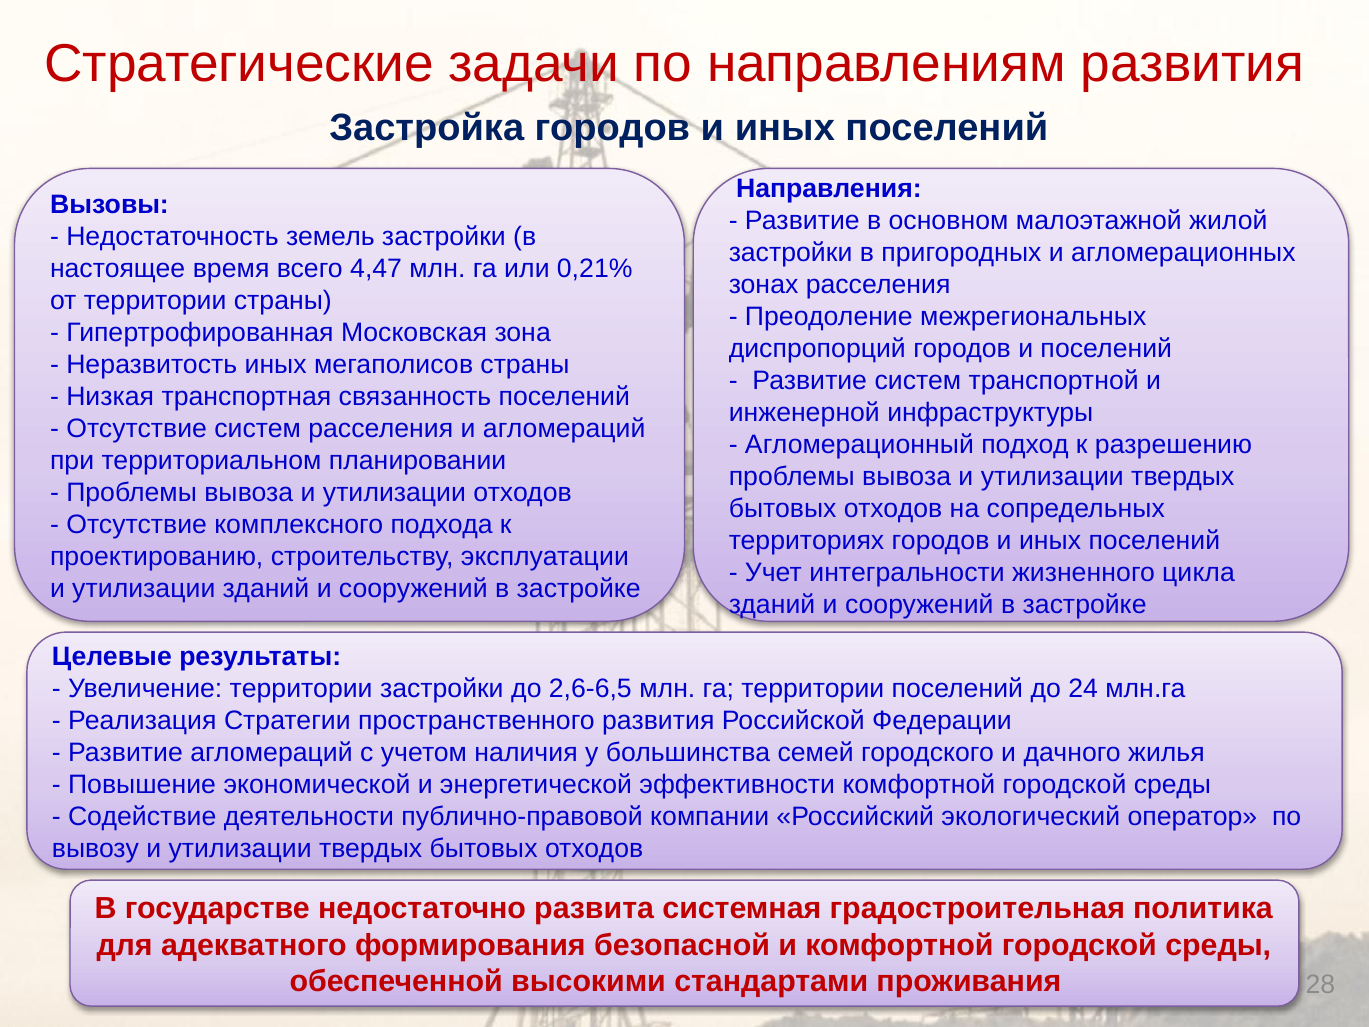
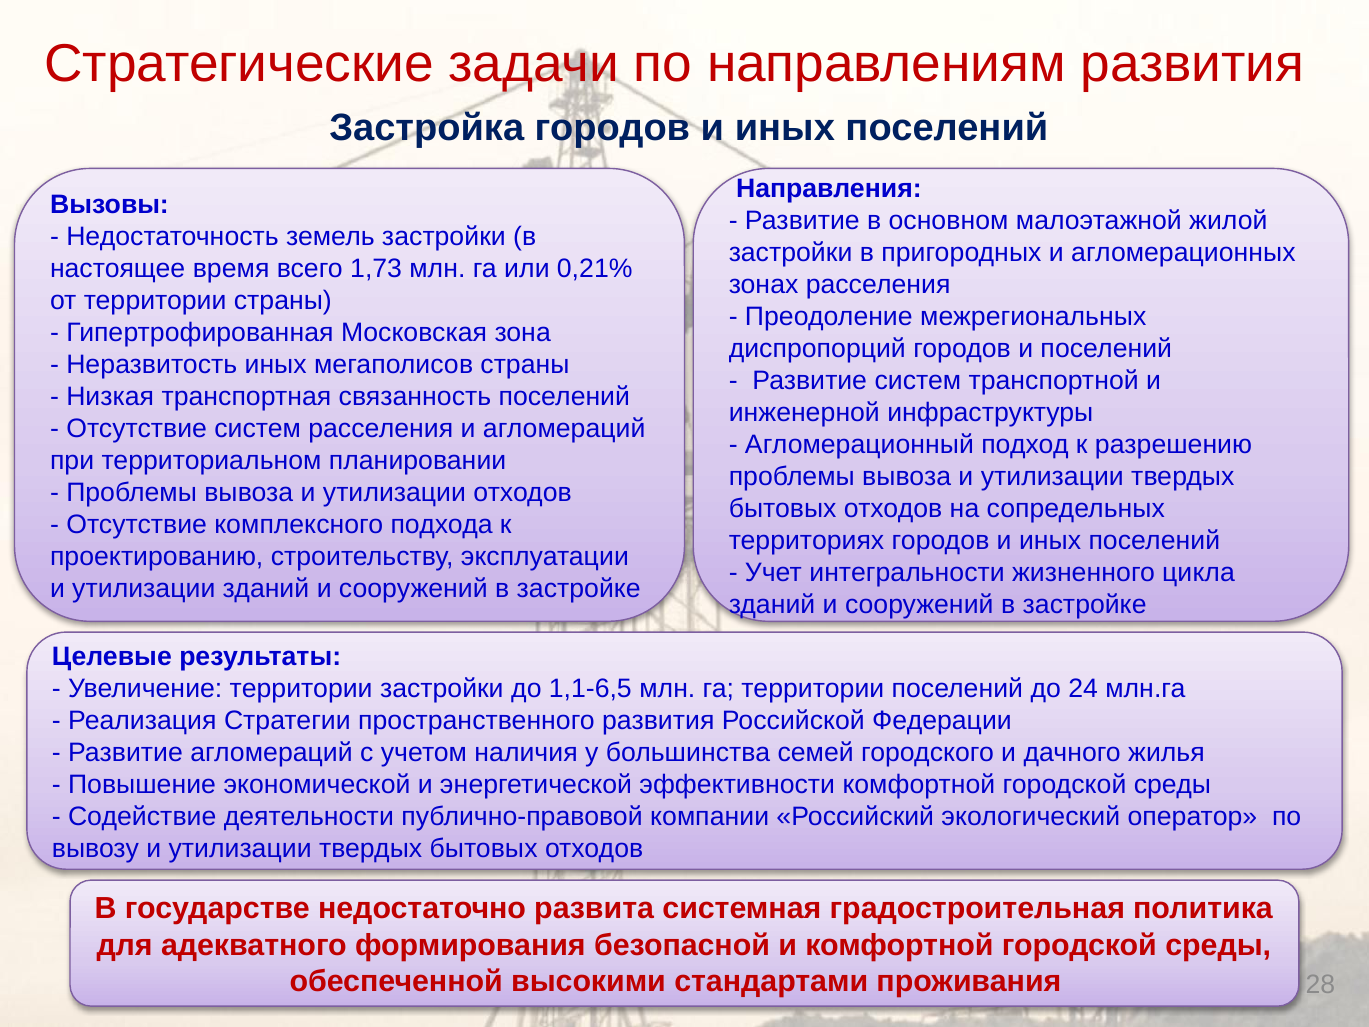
4,47: 4,47 -> 1,73
2,6-6,5: 2,6-6,5 -> 1,1-6,5
